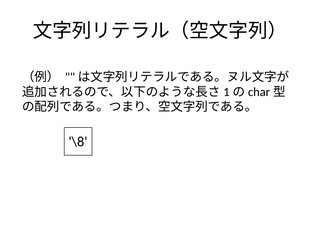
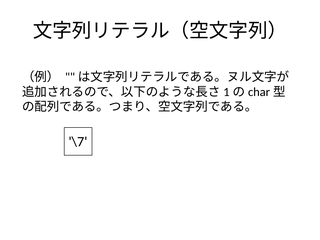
\8: \8 -> \7
